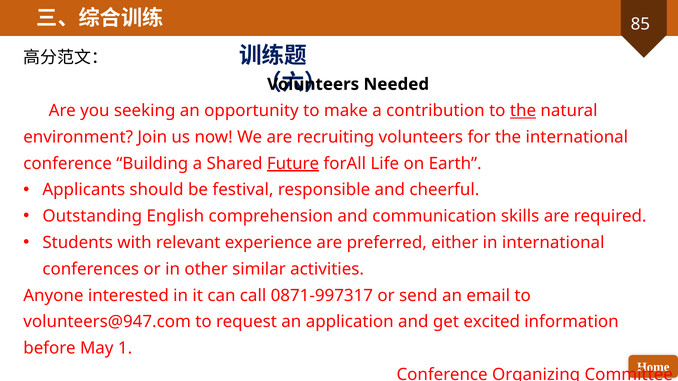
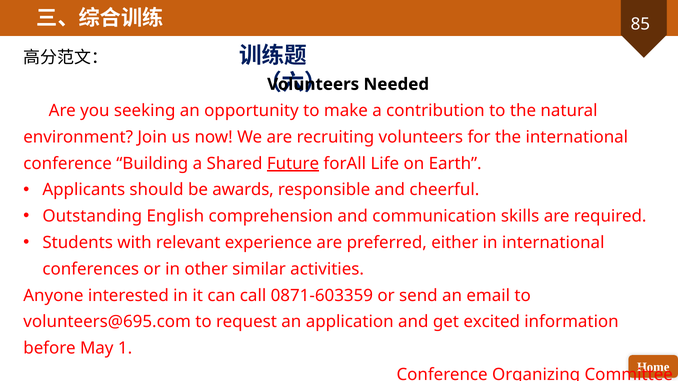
the at (523, 111) underline: present -> none
festival: festival -> awards
0871-997317: 0871-997317 -> 0871-603359
volunteers@947.com: volunteers@947.com -> volunteers@695.com
